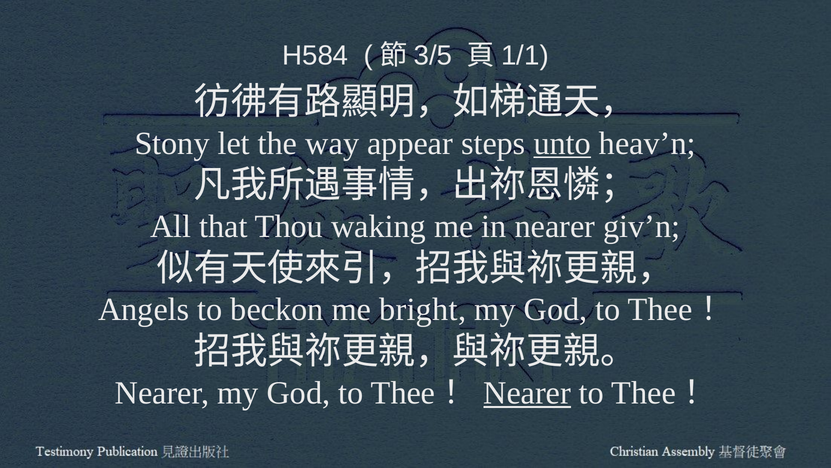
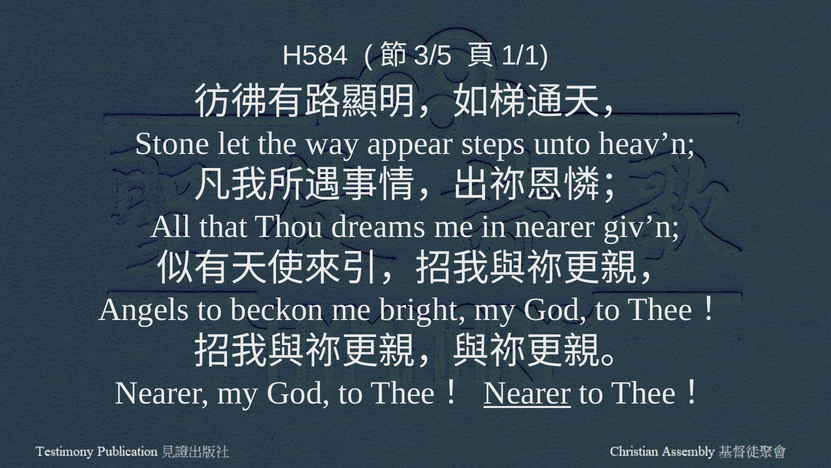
Stony: Stony -> Stone
unto underline: present -> none
waking: waking -> dreams
